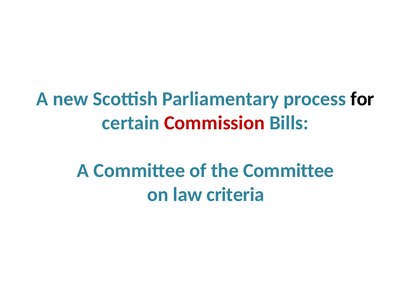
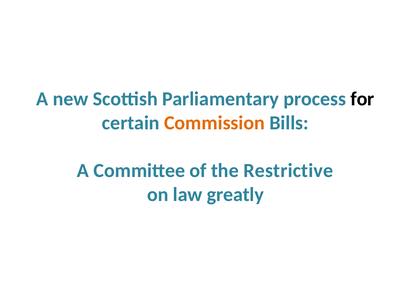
Commission colour: red -> orange
the Committee: Committee -> Restrictive
criteria: criteria -> greatly
